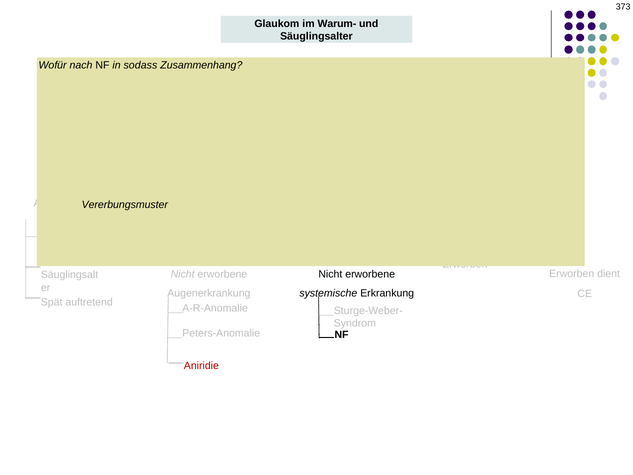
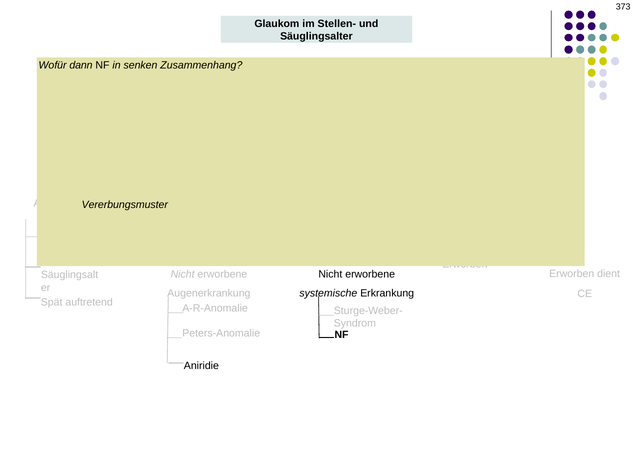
Warum-: Warum- -> Stellen-
nach: nach -> dann
sodass: sodass -> senken
Aniridie colour: red -> black
